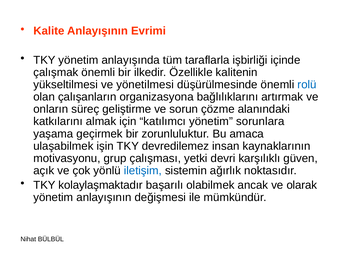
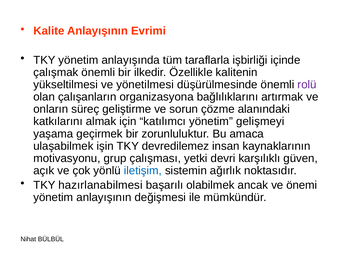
rolü colour: blue -> purple
sorunlara: sorunlara -> gelişmeyi
kolaylaşmaktadır: kolaylaşmaktadır -> hazırlanabilmesi
olarak: olarak -> önemi
